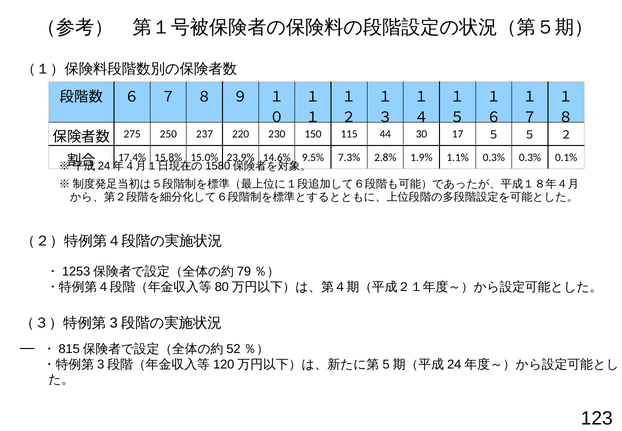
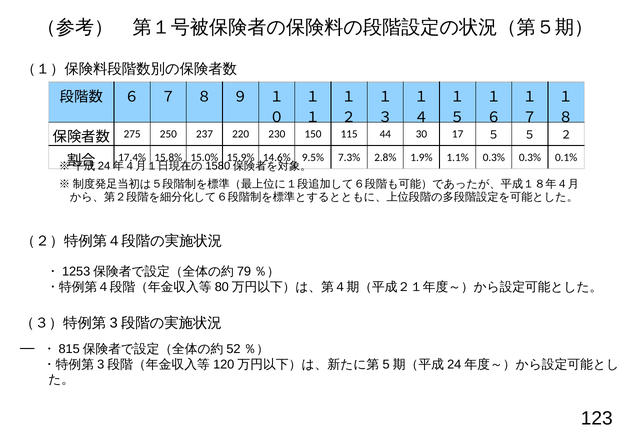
23.9%: 23.9% -> 15.9%
